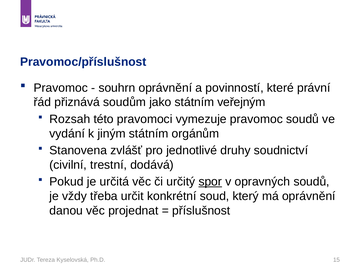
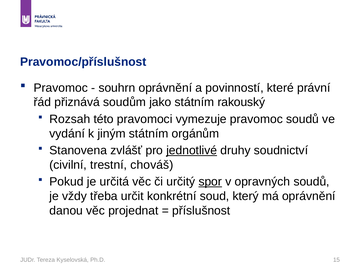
veřejným: veřejným -> rakouský
jednotlivé underline: none -> present
dodává: dodává -> chováš
